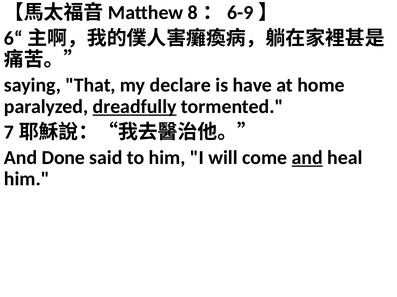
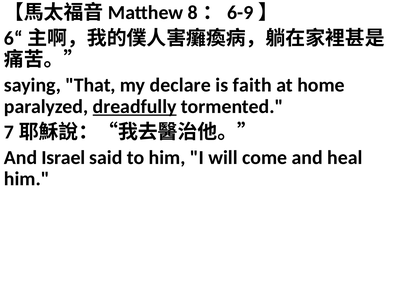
have: have -> faith
Done: Done -> Israel
and at (307, 158) underline: present -> none
